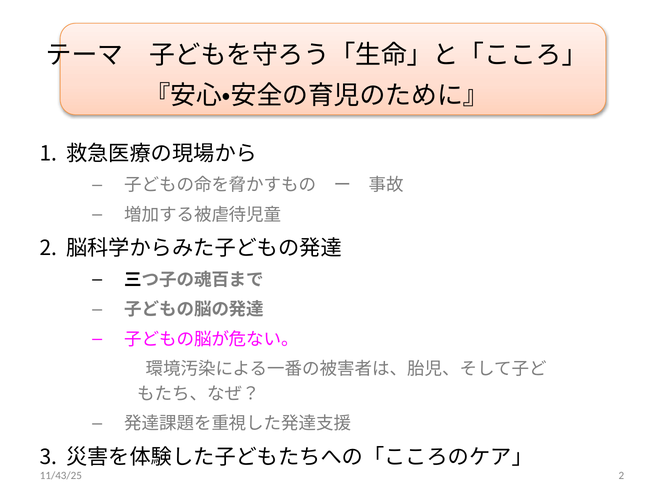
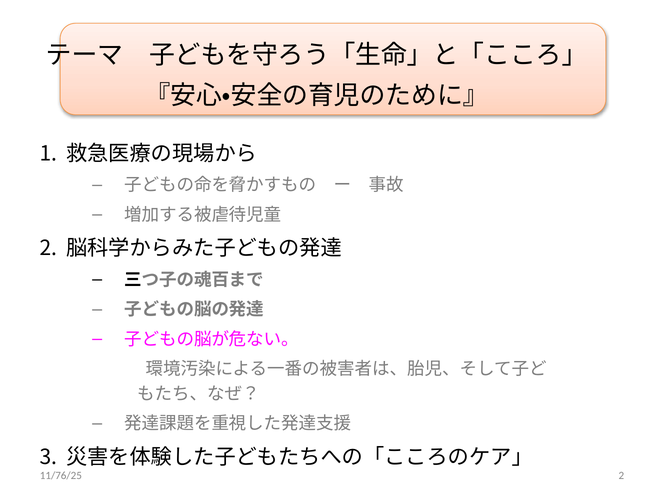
11/43/25: 11/43/25 -> 11/76/25
